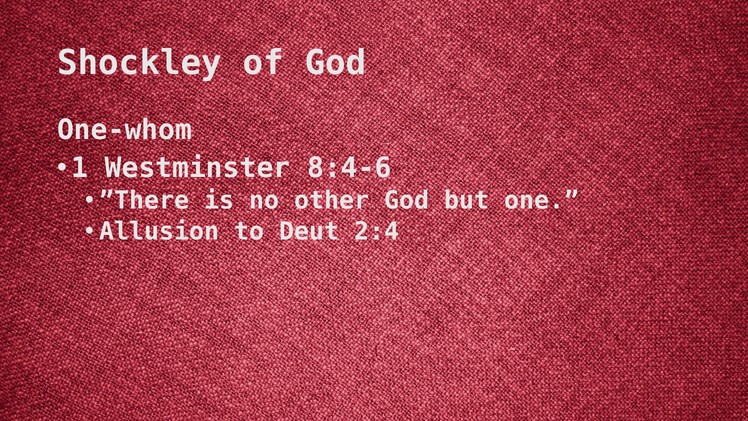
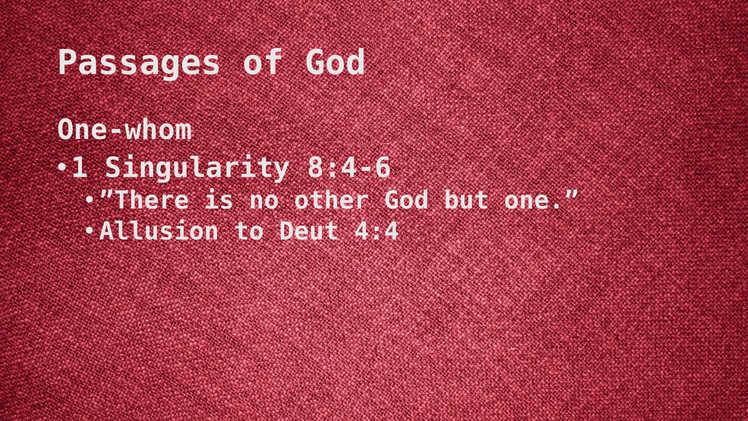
Shockley: Shockley -> Passages
Westminster: Westminster -> Singularity
2:4: 2:4 -> 4:4
